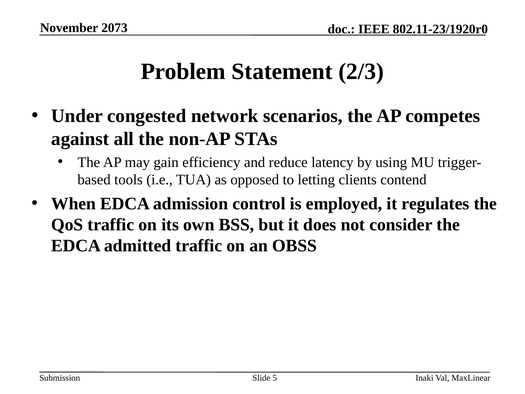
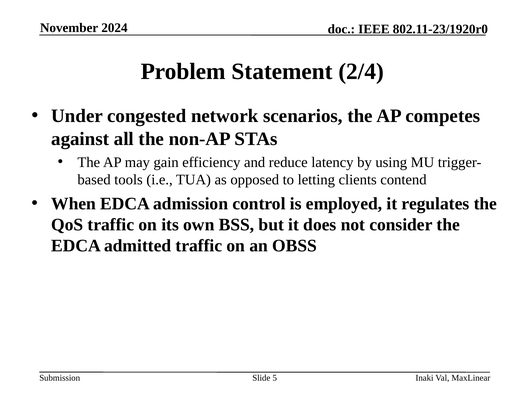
2073: 2073 -> 2024
2/3: 2/3 -> 2/4
